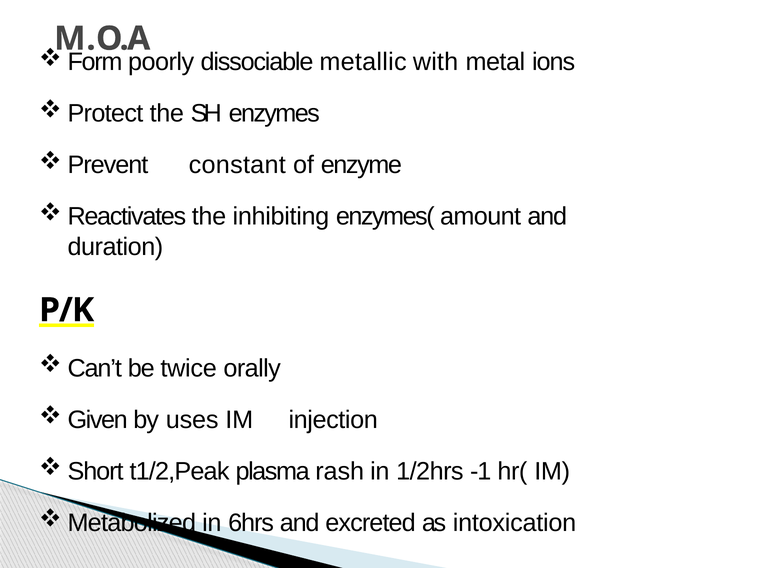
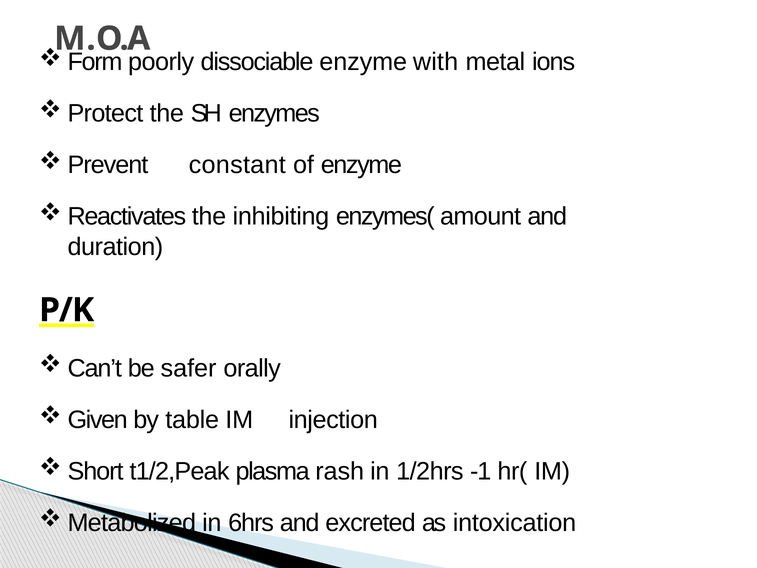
dissociable metallic: metallic -> enzyme
twice: twice -> safer
uses: uses -> table
